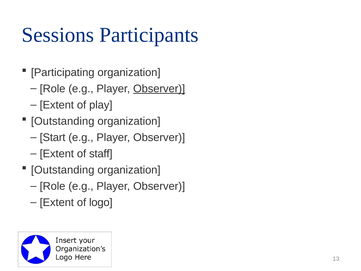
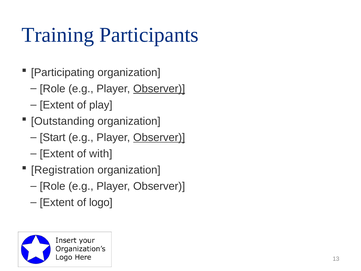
Sessions: Sessions -> Training
Observer at (159, 137) underline: none -> present
staff: staff -> with
Outstanding at (63, 170): Outstanding -> Registration
